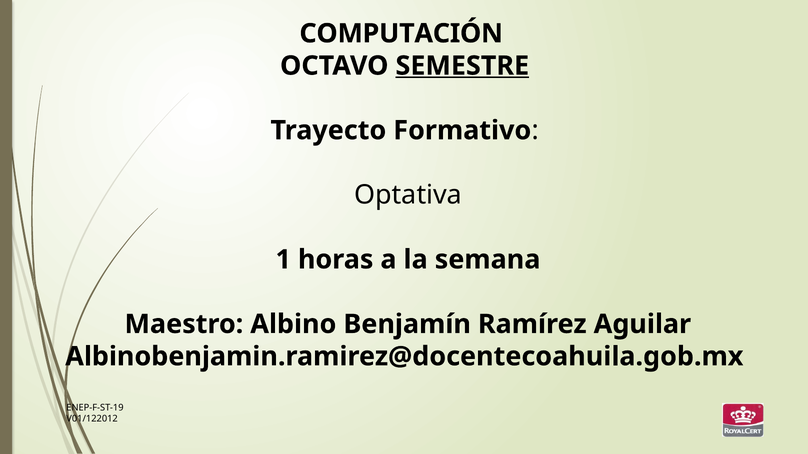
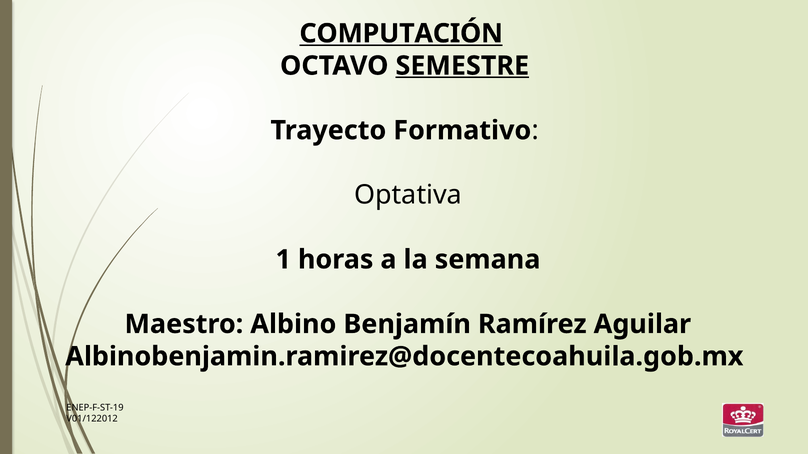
COMPUTACIÓN underline: none -> present
